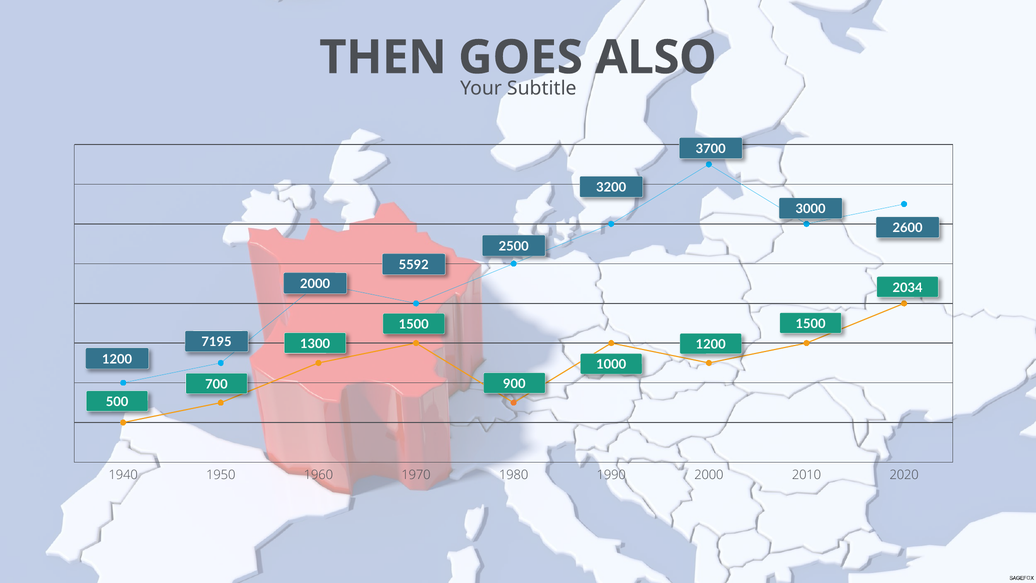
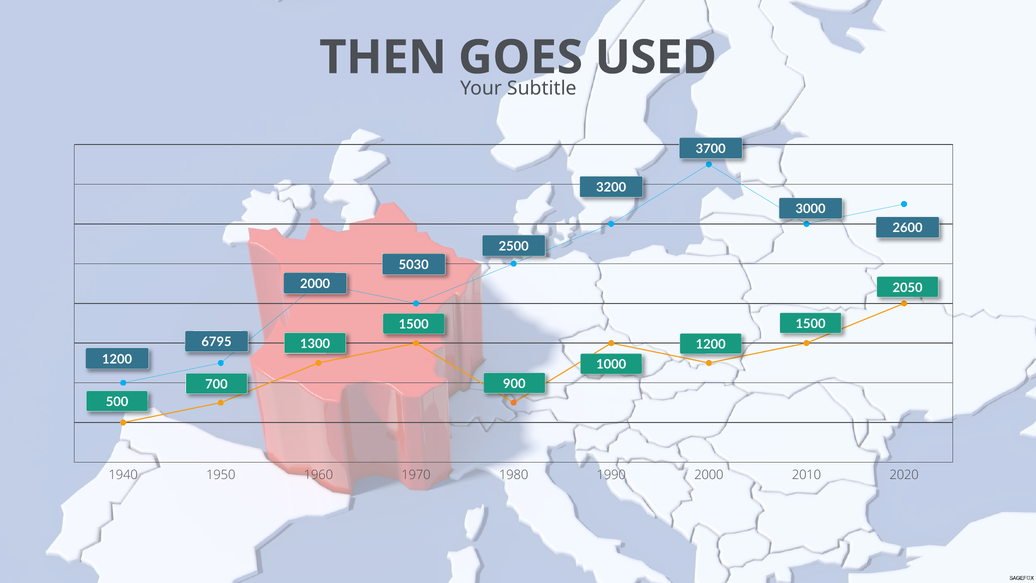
ALSO: ALSO -> USED
5592: 5592 -> 5030
2034: 2034 -> 2050
7195: 7195 -> 6795
